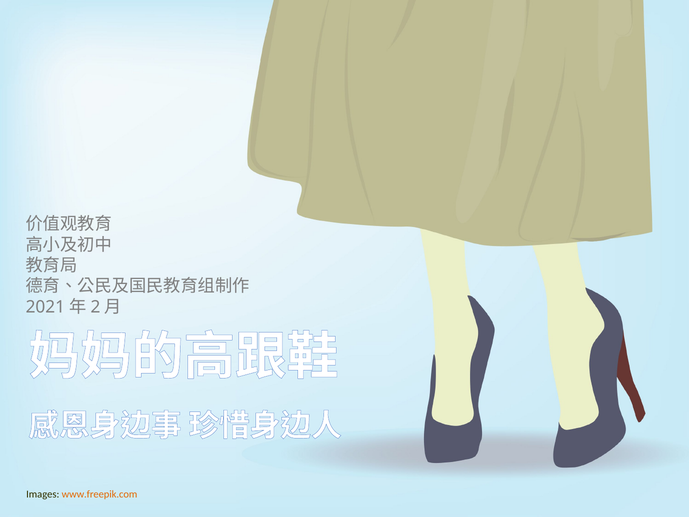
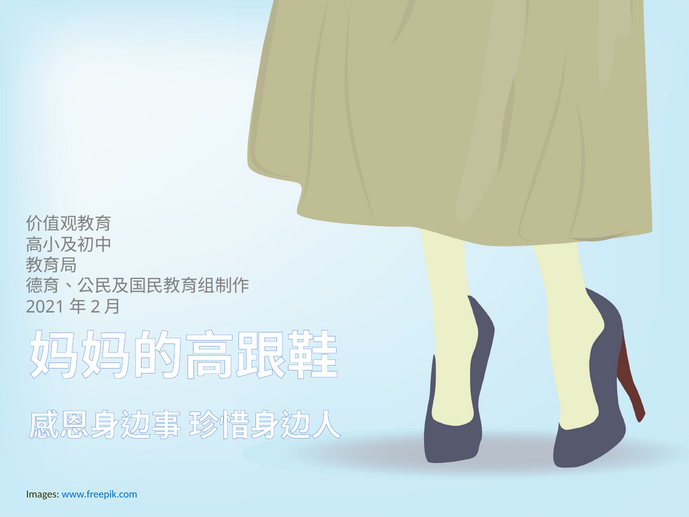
www.freepik.com colour: orange -> blue
